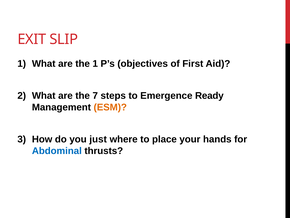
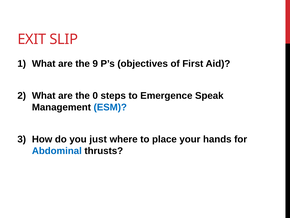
the 1: 1 -> 9
7: 7 -> 0
Ready: Ready -> Speak
ESM colour: orange -> blue
